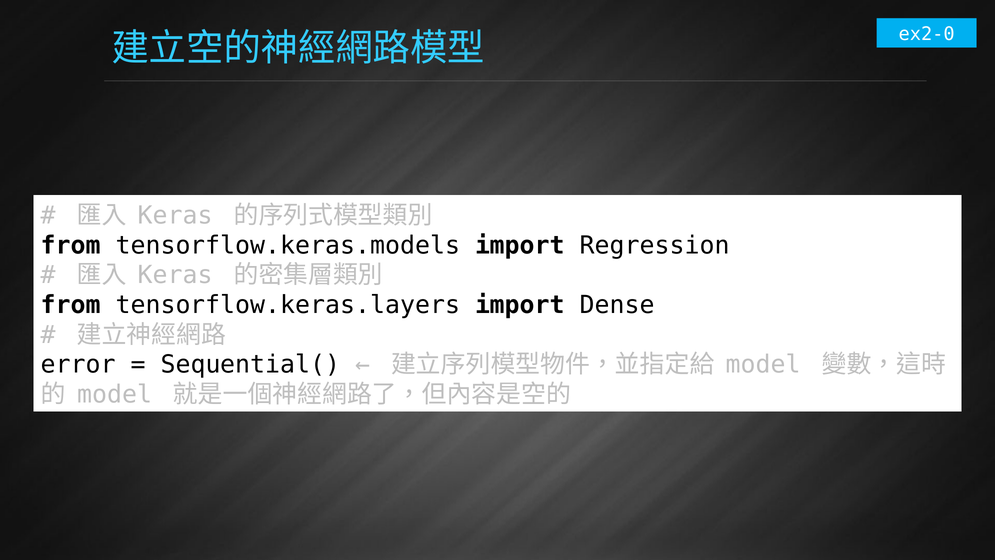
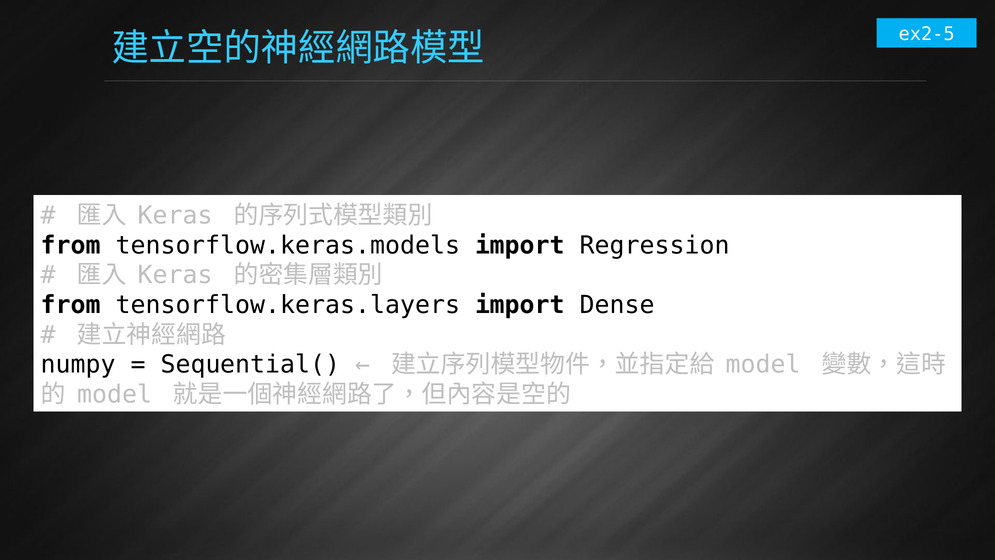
ex2-0: ex2-0 -> ex2-5
error: error -> numpy
